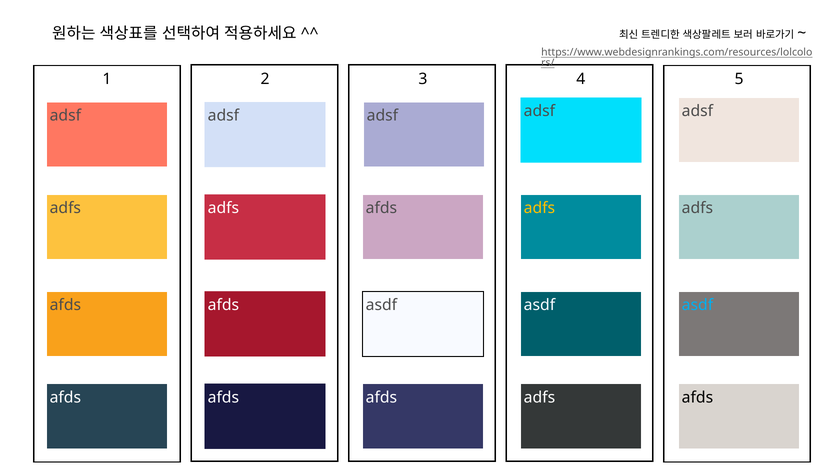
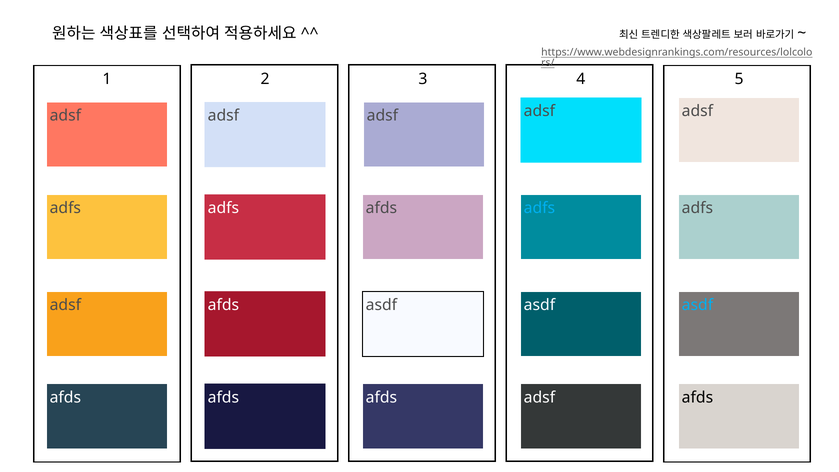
adfs at (539, 208) colour: yellow -> light blue
afds at (65, 305): afds -> adsf
adfs at (539, 397): adfs -> adsf
